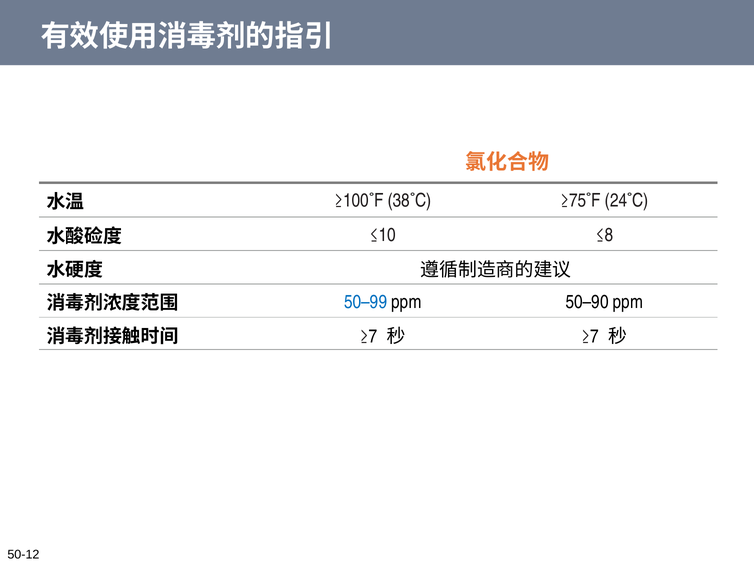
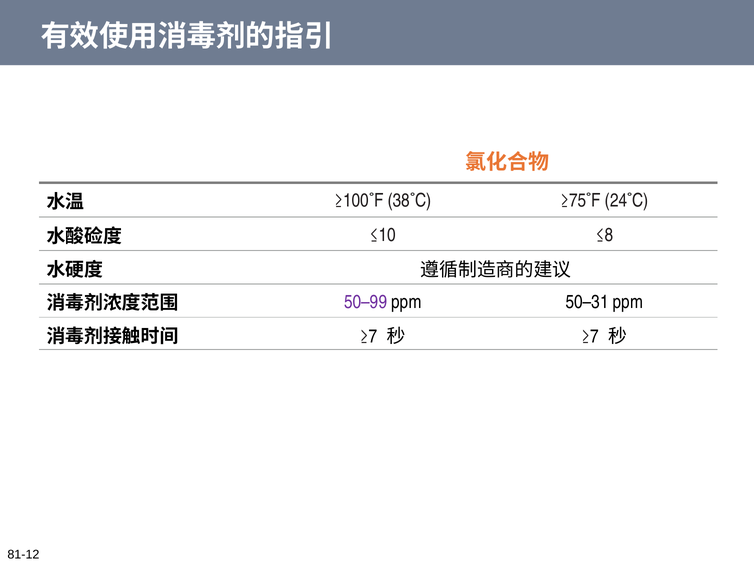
50–99 colour: blue -> purple
50–90: 50–90 -> 50–31
50-12: 50-12 -> 81-12
